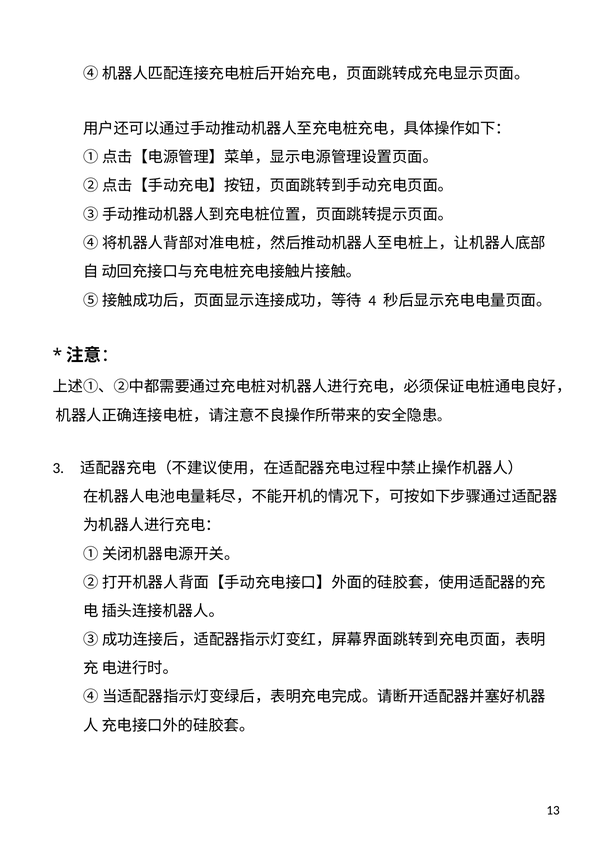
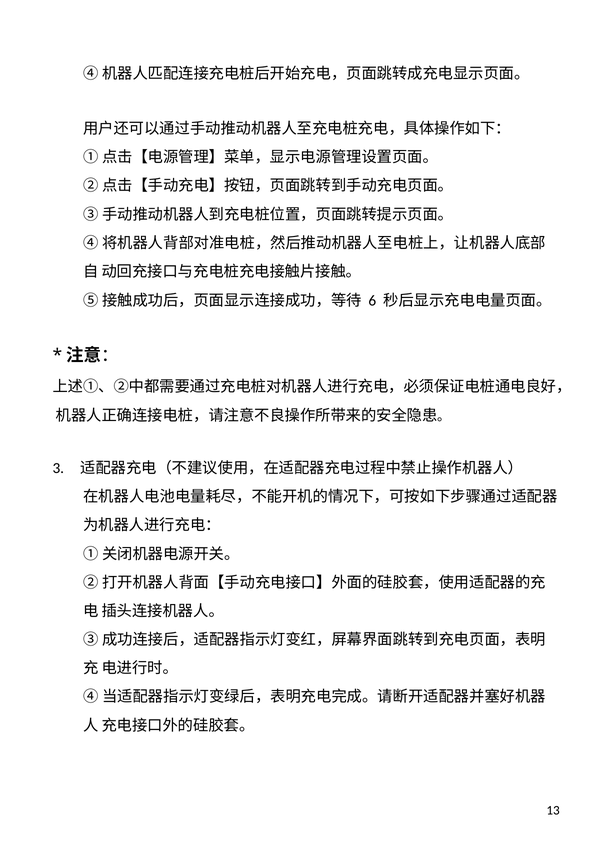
4: 4 -> 6
